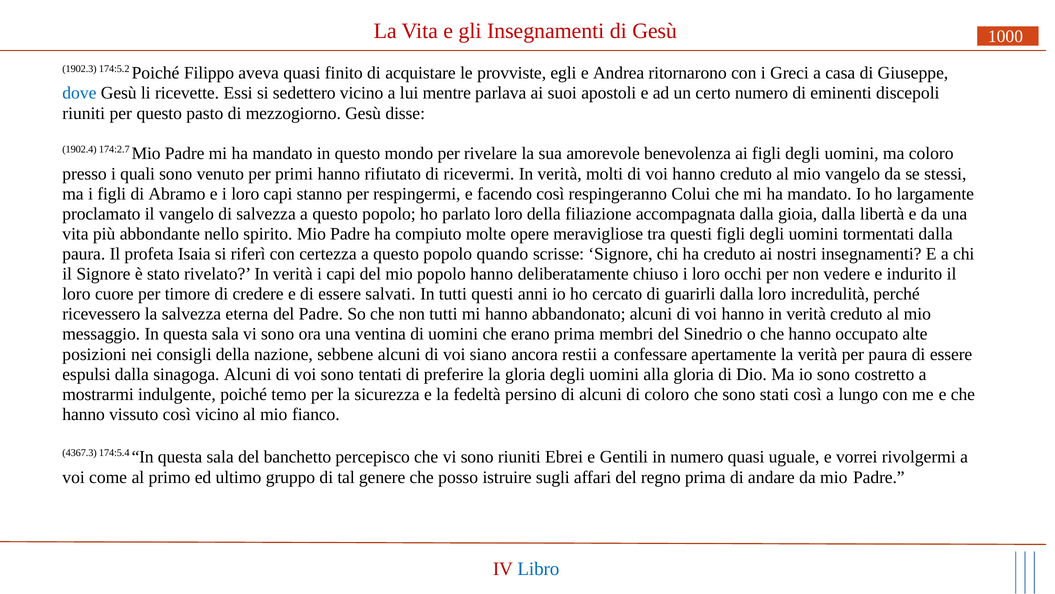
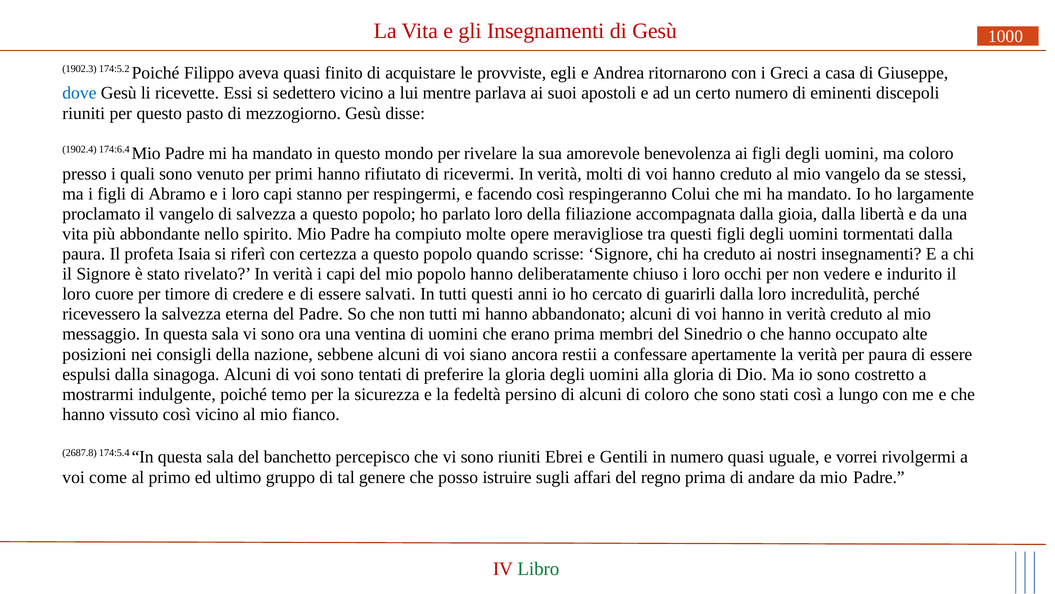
174:2.7: 174:2.7 -> 174:6.4
4367.3: 4367.3 -> 2687.8
Libro colour: blue -> green
